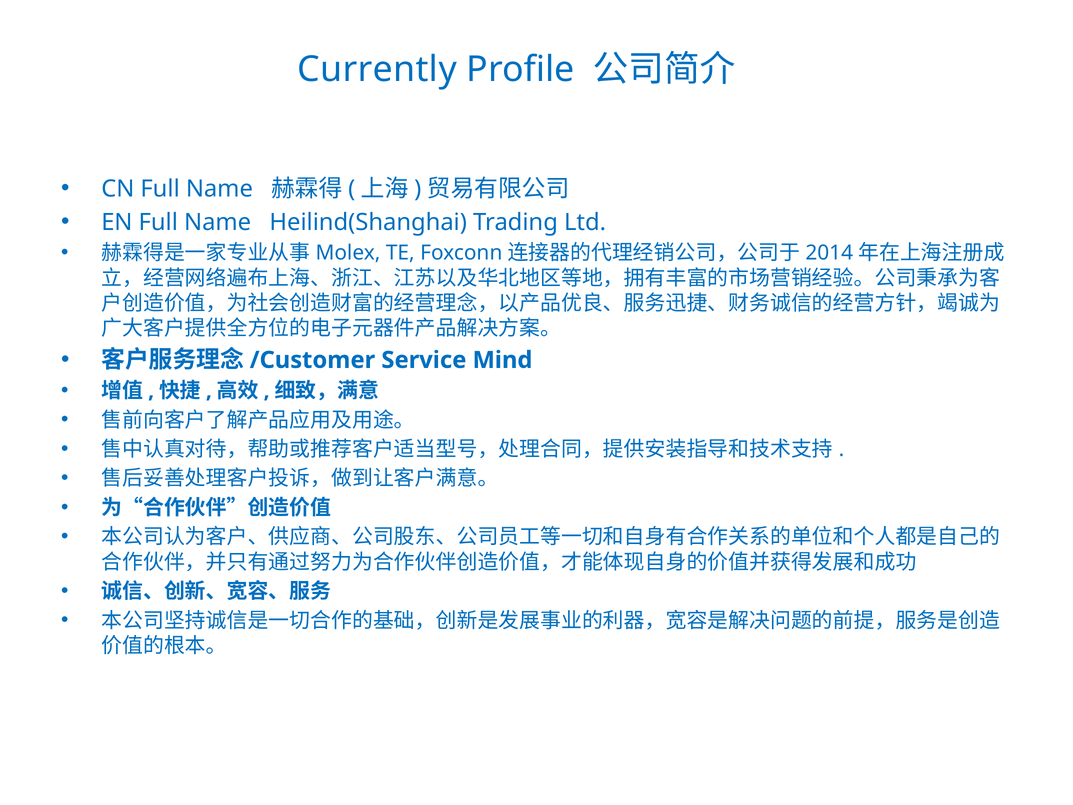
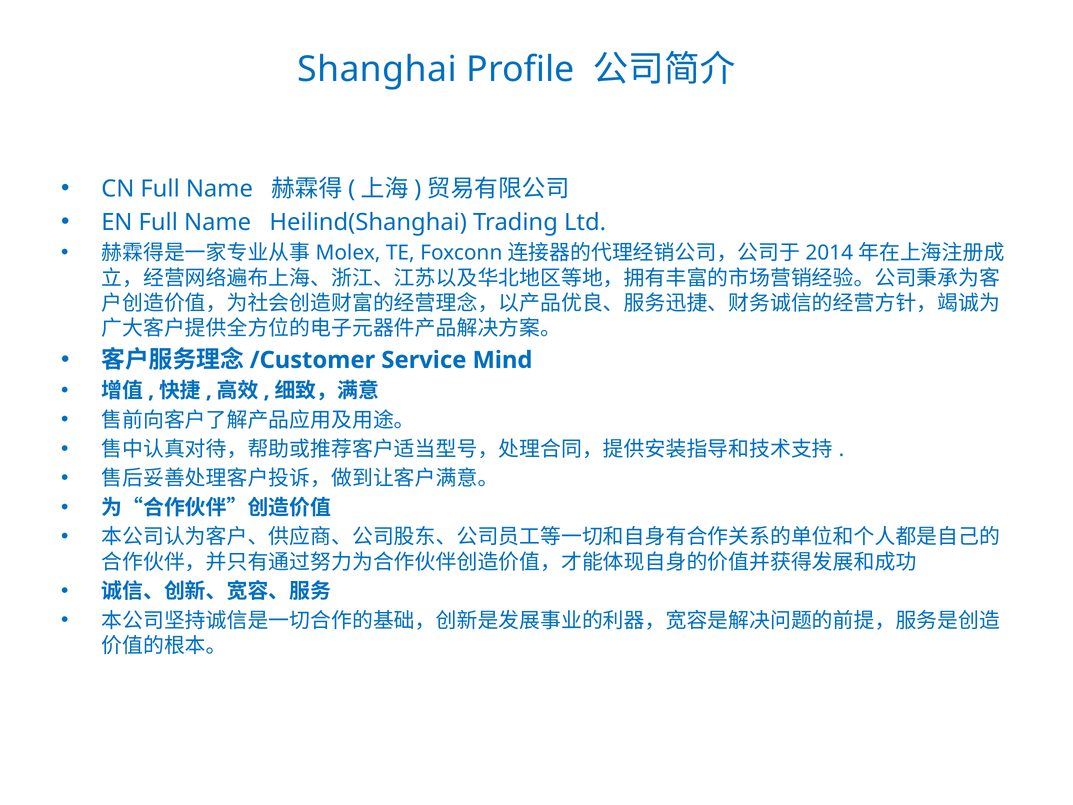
Currently: Currently -> Shanghai
